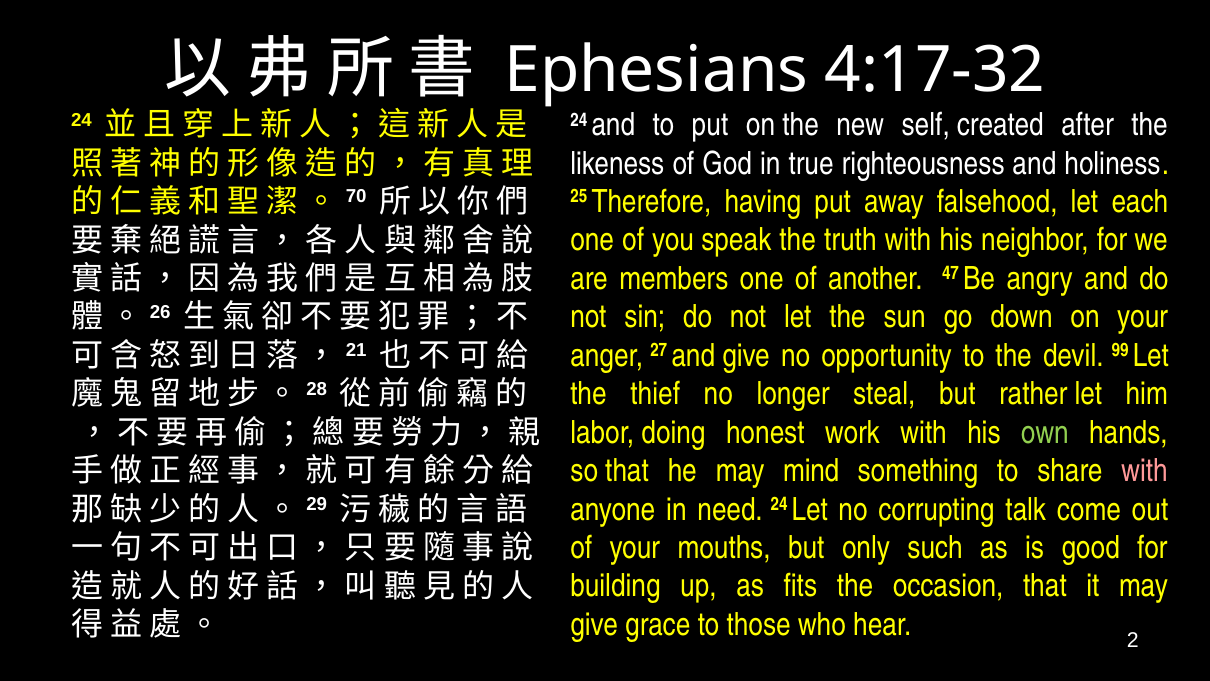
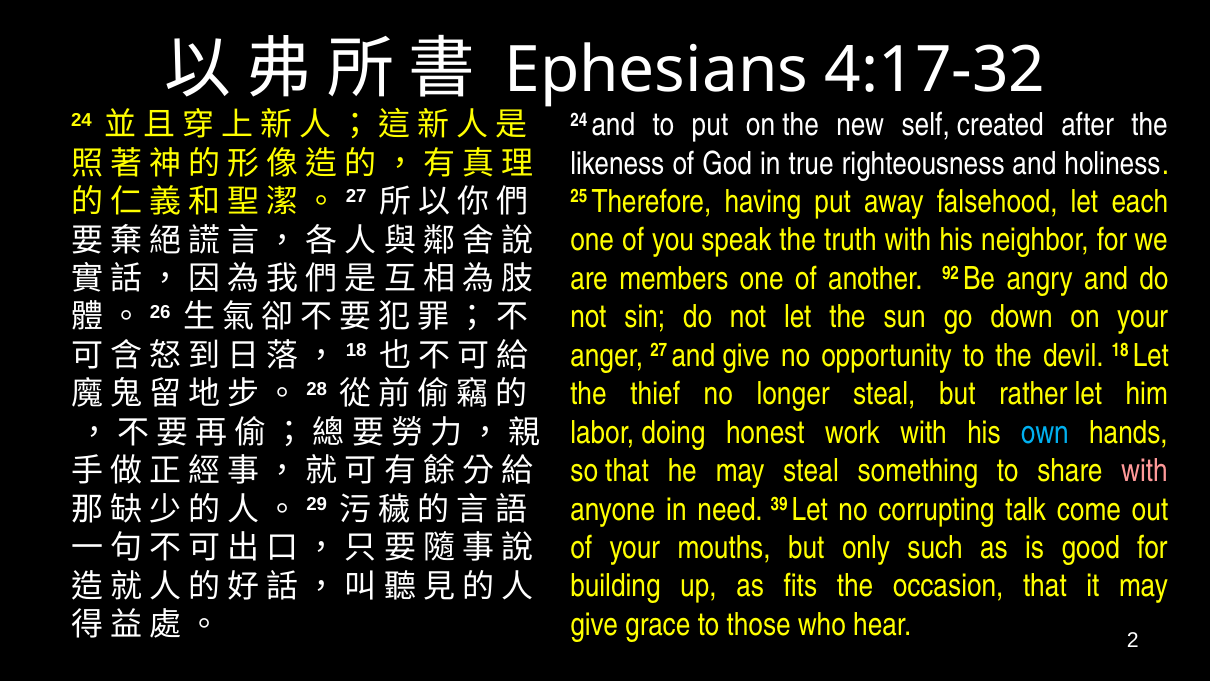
70 at (356, 197): 70 -> 27
47: 47 -> 92
devil 99: 99 -> 18
21 at (356, 350): 21 -> 18
own colour: light green -> light blue
may mind: mind -> steal
need 24: 24 -> 39
